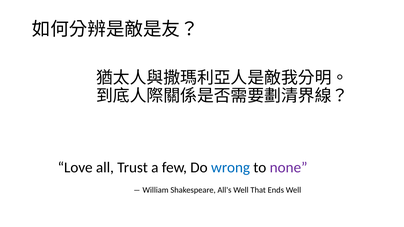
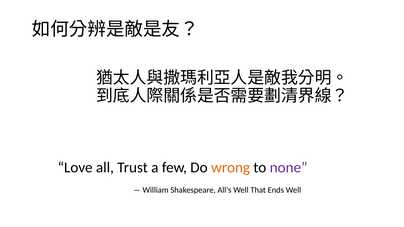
wrong colour: blue -> orange
